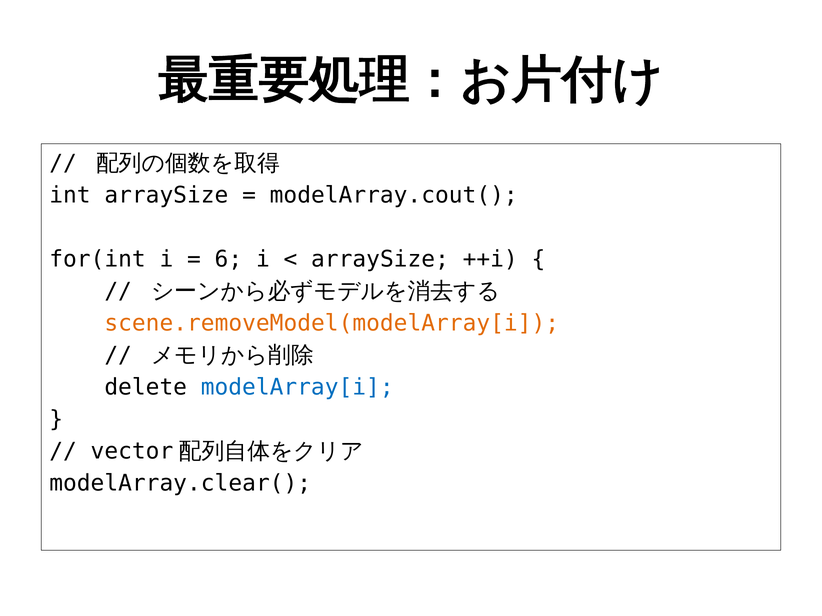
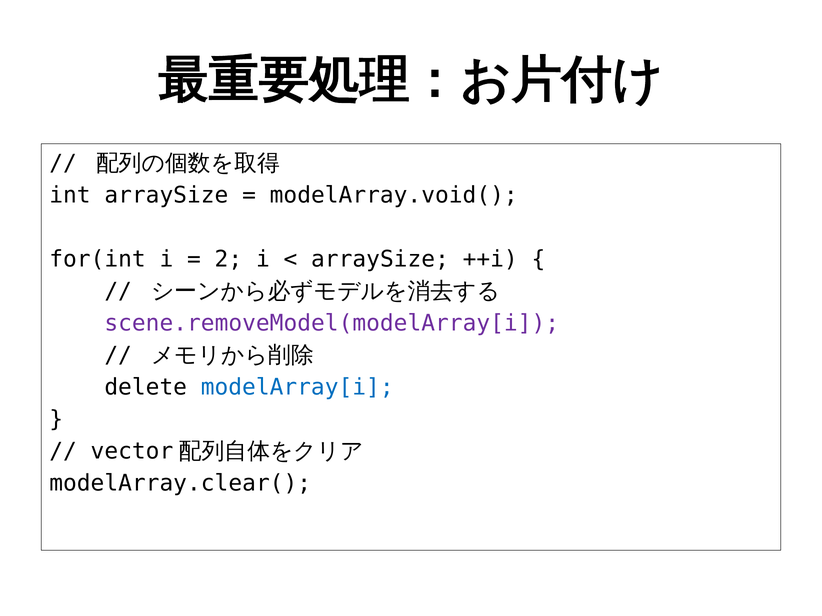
modelArray.cout(: modelArray.cout( -> modelArray.void(
6: 6 -> 2
scene.removeModel(modelArray[i colour: orange -> purple
